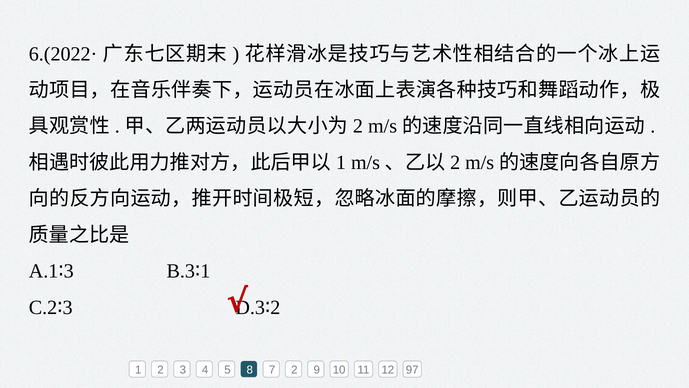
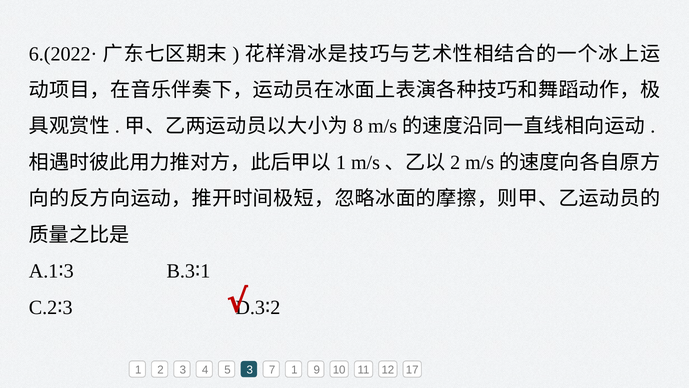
2 at (358, 126): 2 -> 8
5 8: 8 -> 3
7 2: 2 -> 1
97: 97 -> 17
